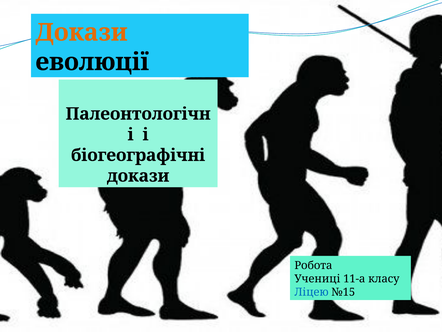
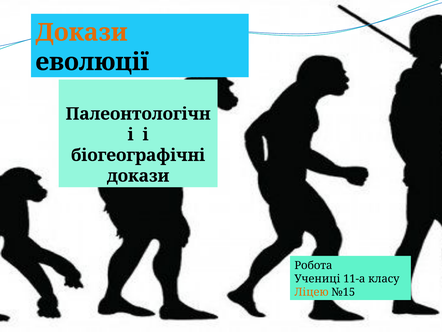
Ліцею colour: blue -> orange
